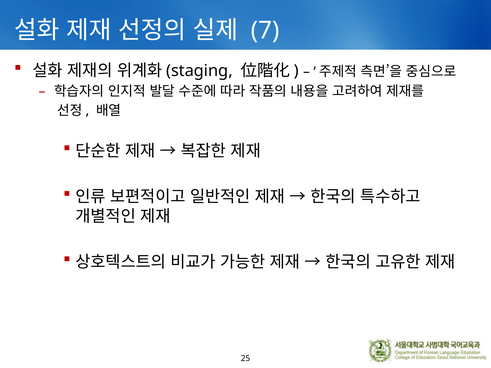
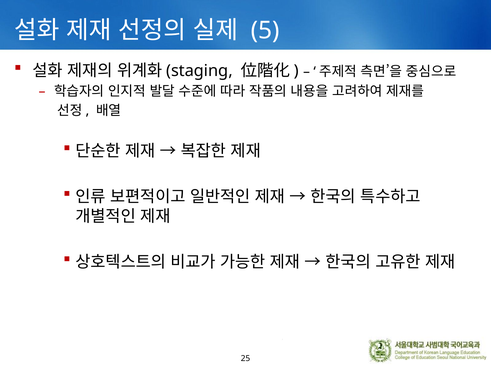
7: 7 -> 5
